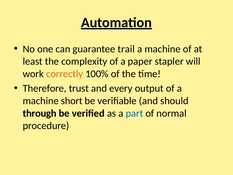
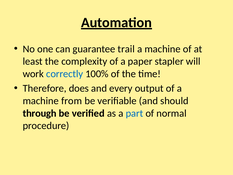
correctly colour: orange -> blue
trust: trust -> does
short: short -> from
